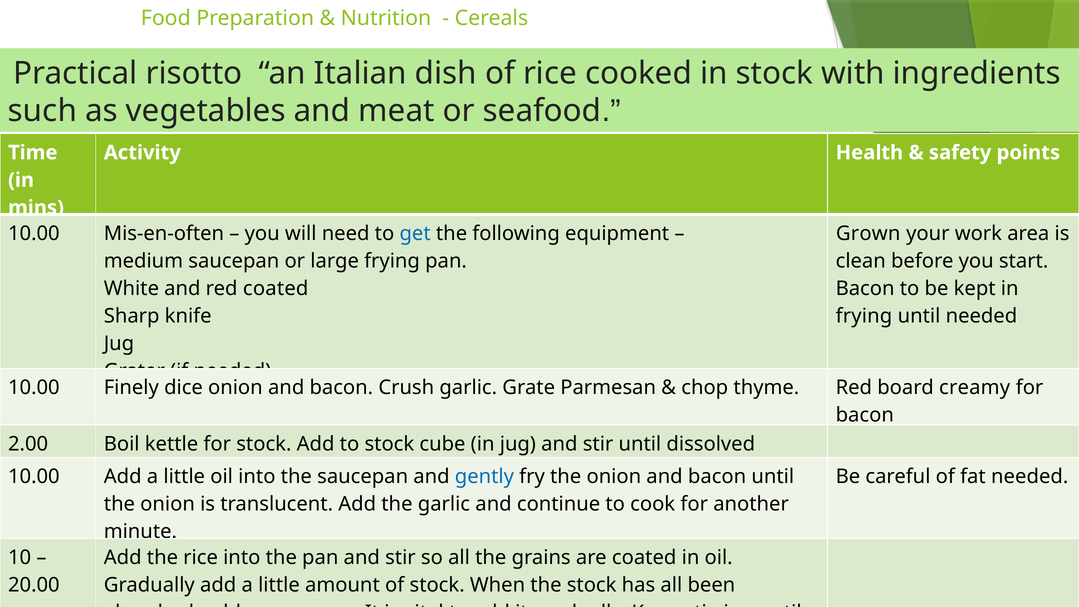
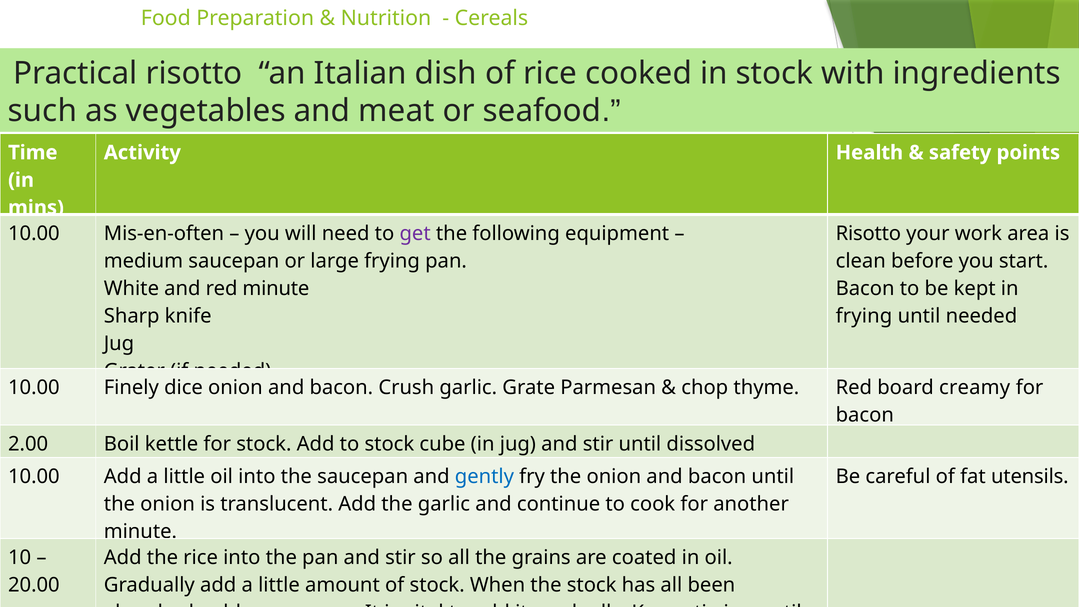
get colour: blue -> purple
Grown at (868, 234): Grown -> Risotto
red coated: coated -> minute
fat needed: needed -> utensils
